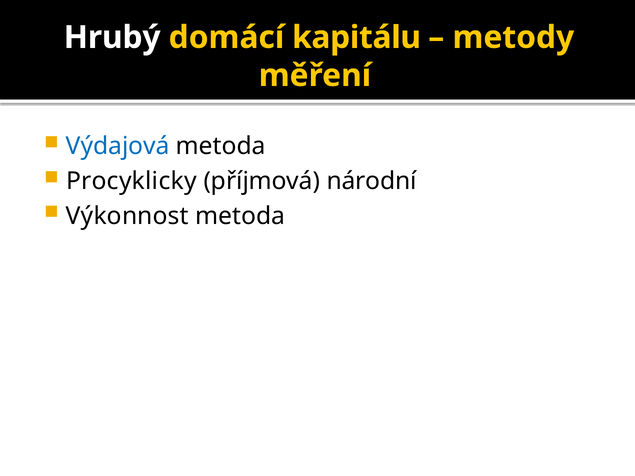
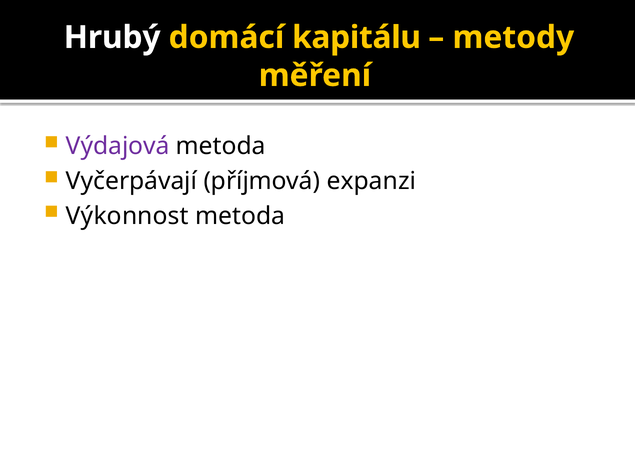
Výdajová colour: blue -> purple
Procyklicky: Procyklicky -> Vyčerpávají
národní: národní -> expanzi
